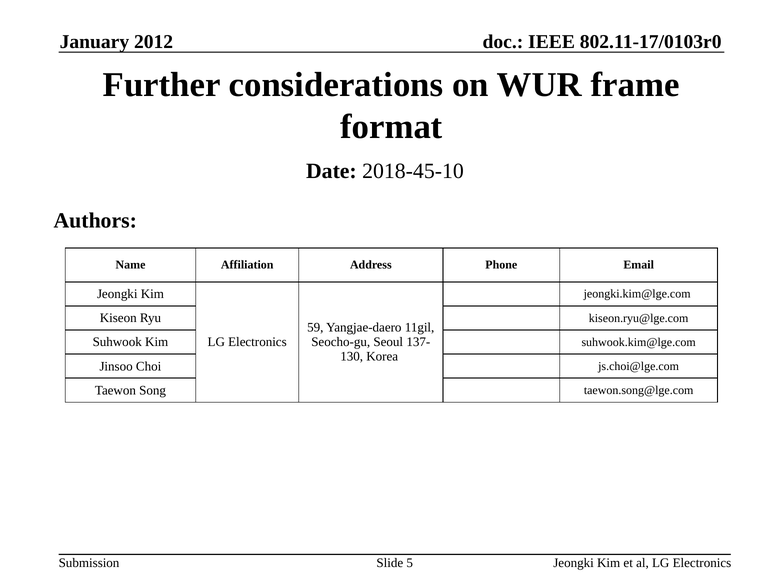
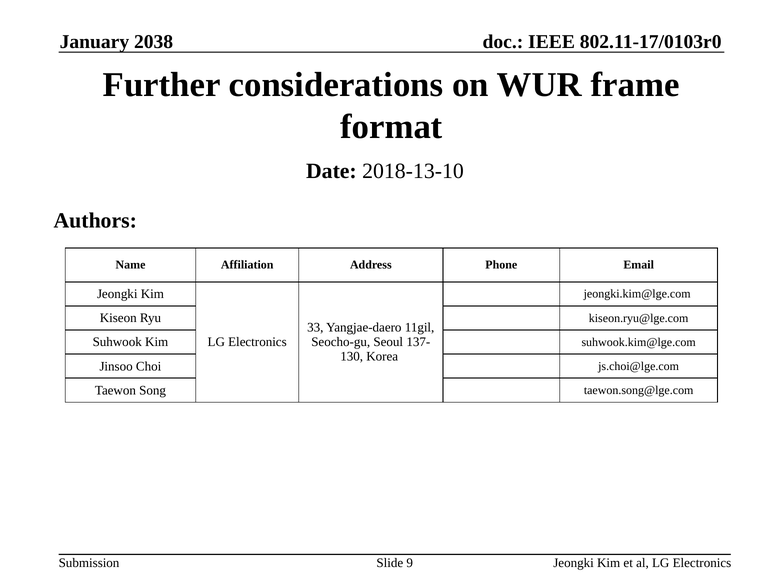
2012: 2012 -> 2038
2018-45-10: 2018-45-10 -> 2018-13-10
59: 59 -> 33
5: 5 -> 9
